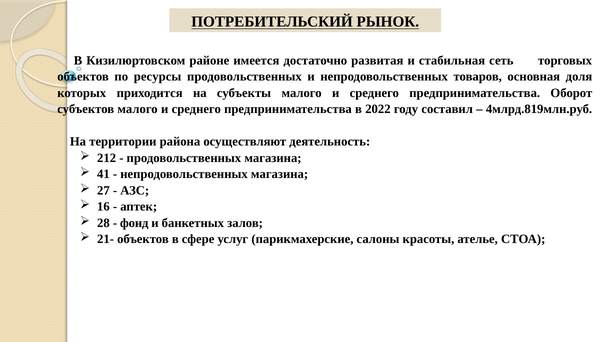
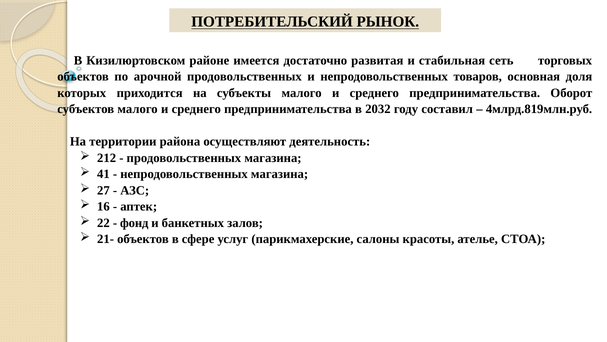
ресурсы: ресурсы -> арочной
2022: 2022 -> 2032
28: 28 -> 22
